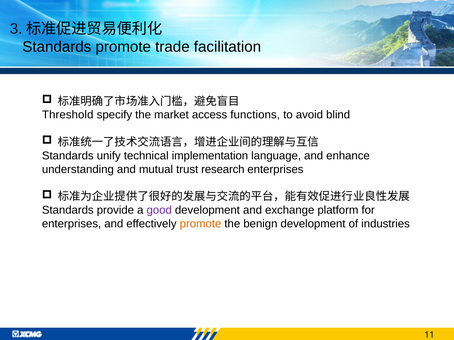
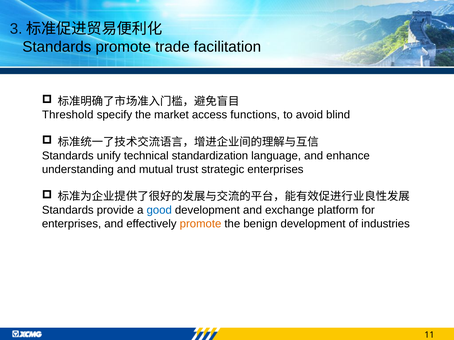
implementation: implementation -> standardization
research: research -> strategic
good colour: purple -> blue
